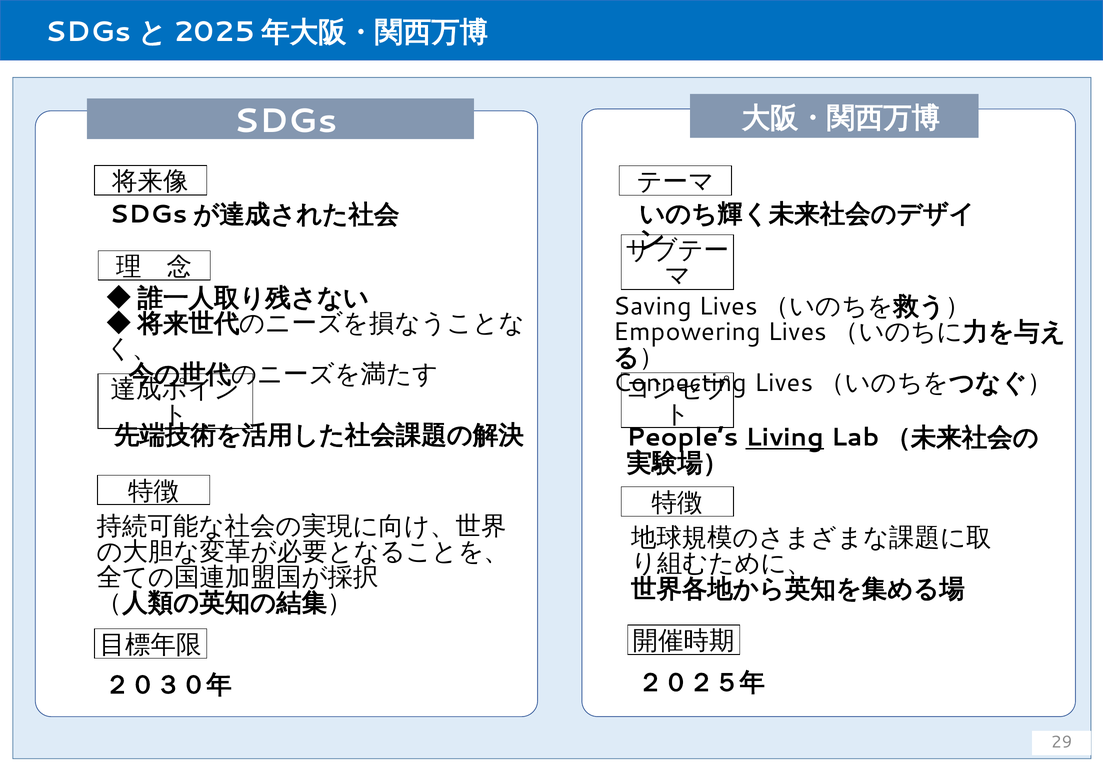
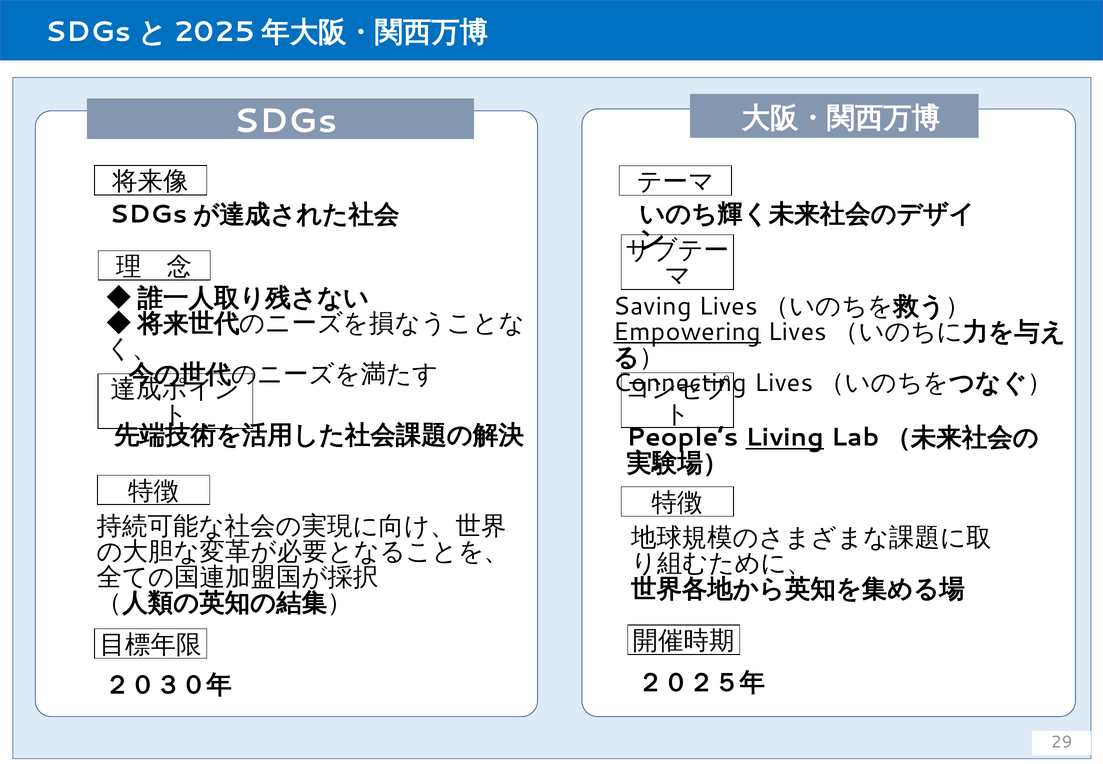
Empowering underline: none -> present
